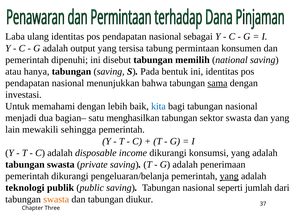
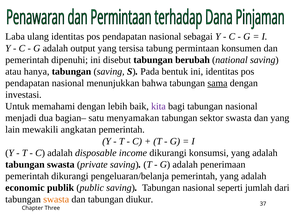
memilih: memilih -> berubah
kita colour: blue -> purple
menghasilkan: menghasilkan -> menyamakan
sehingga: sehingga -> angkatan
yang at (229, 176) underline: present -> none
teknologi: teknologi -> economic
